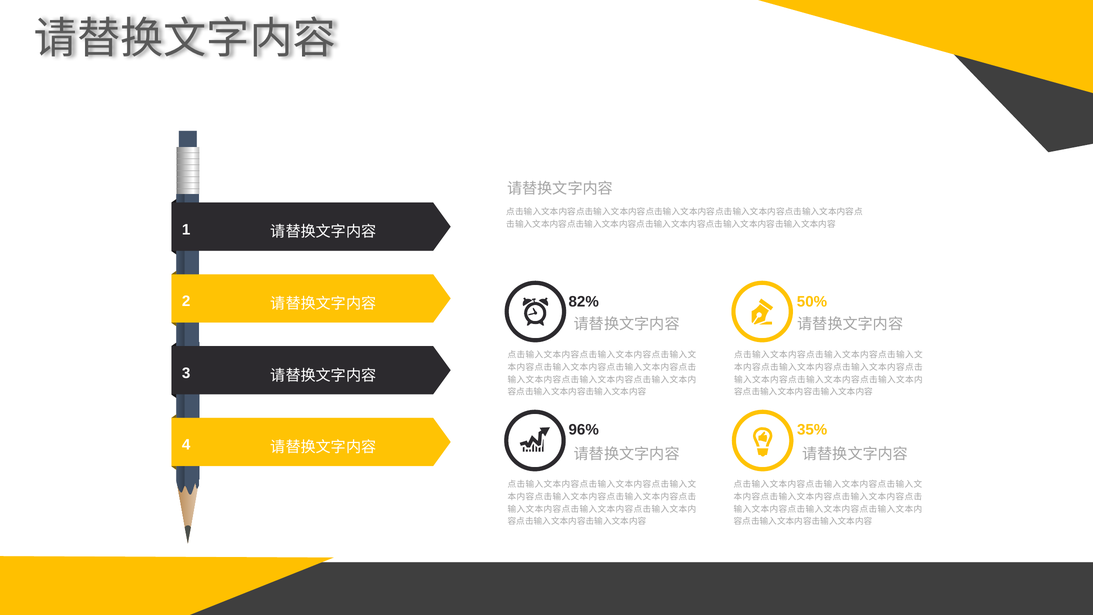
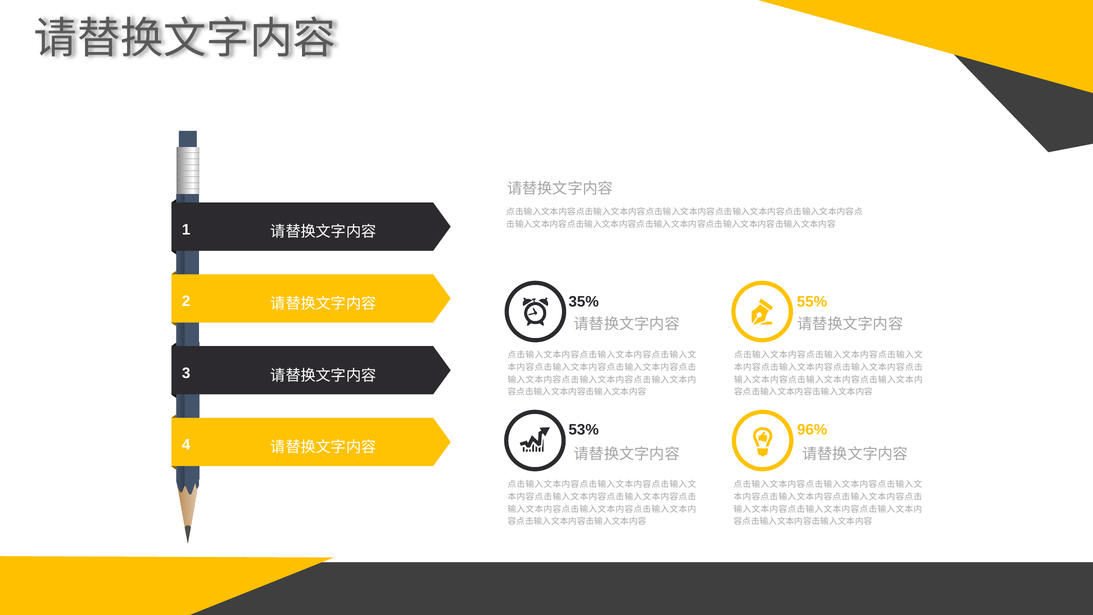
82%: 82% -> 35%
50%: 50% -> 55%
96%: 96% -> 53%
35%: 35% -> 96%
